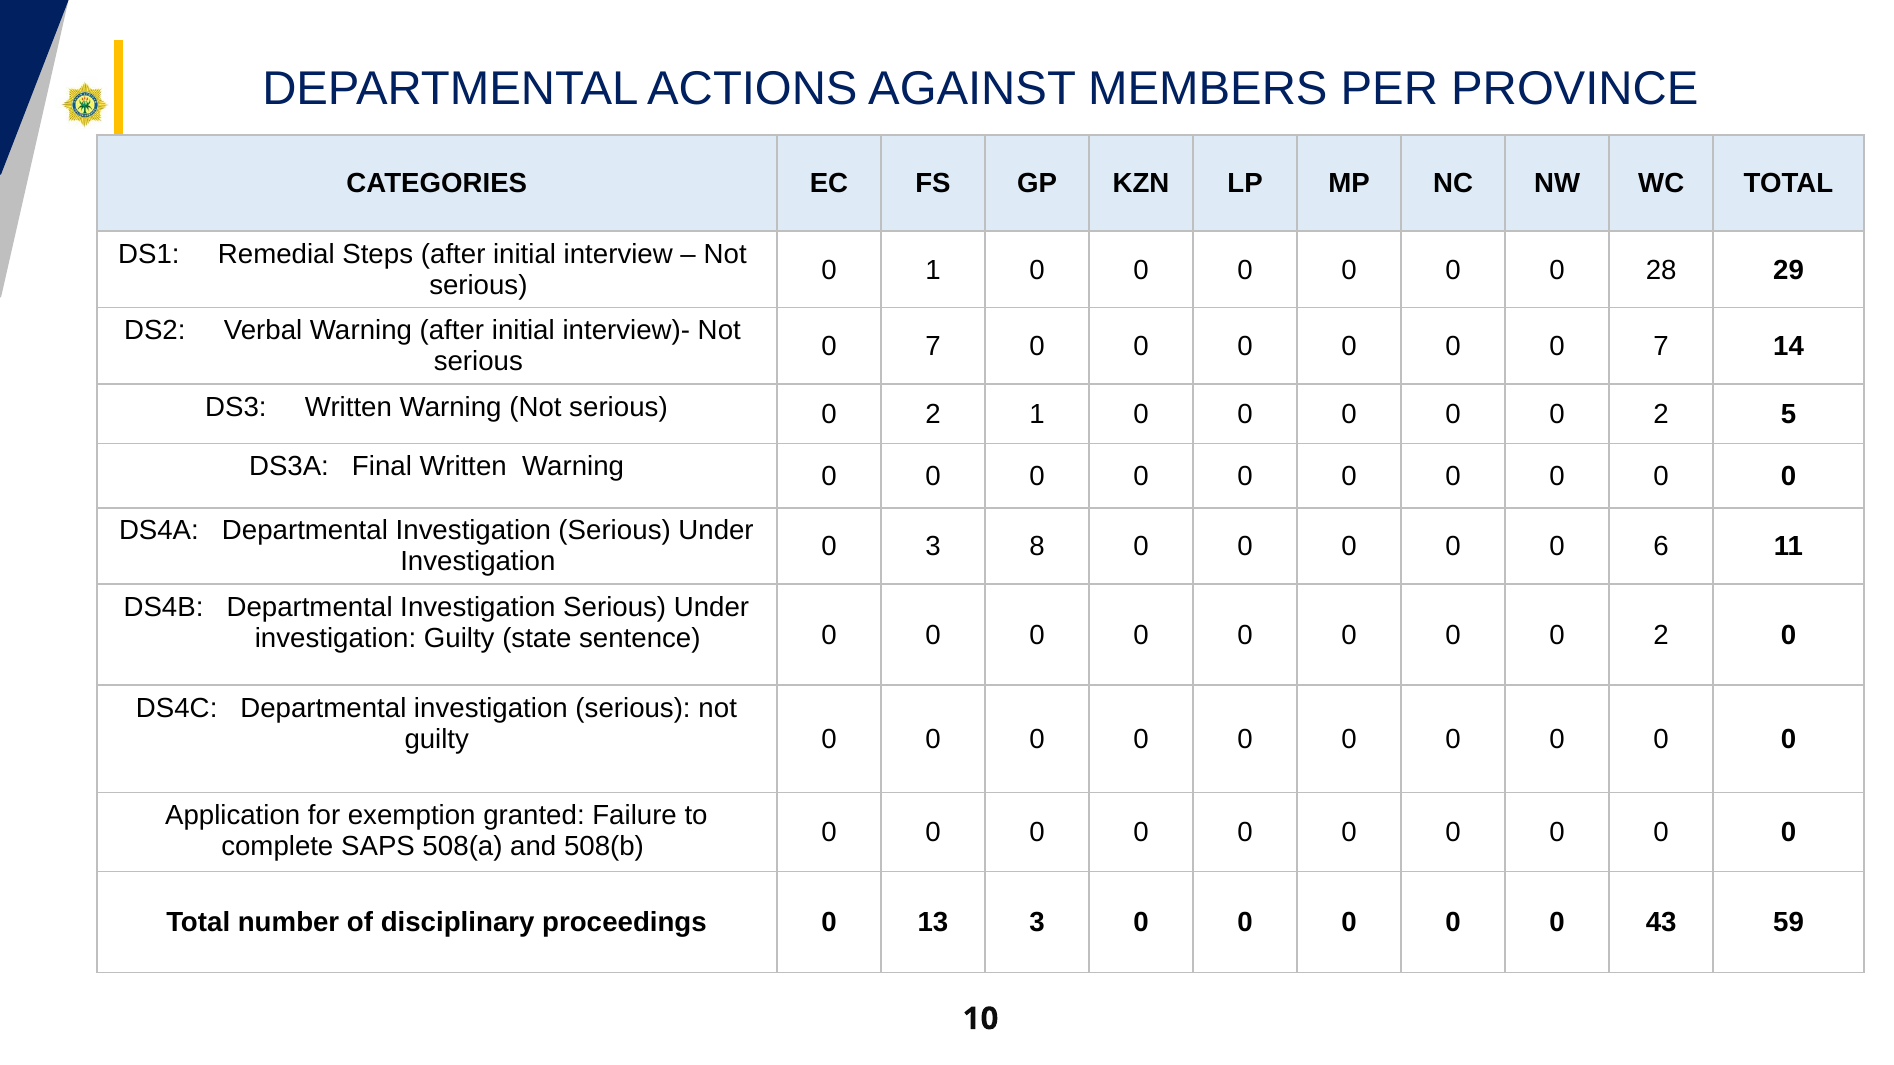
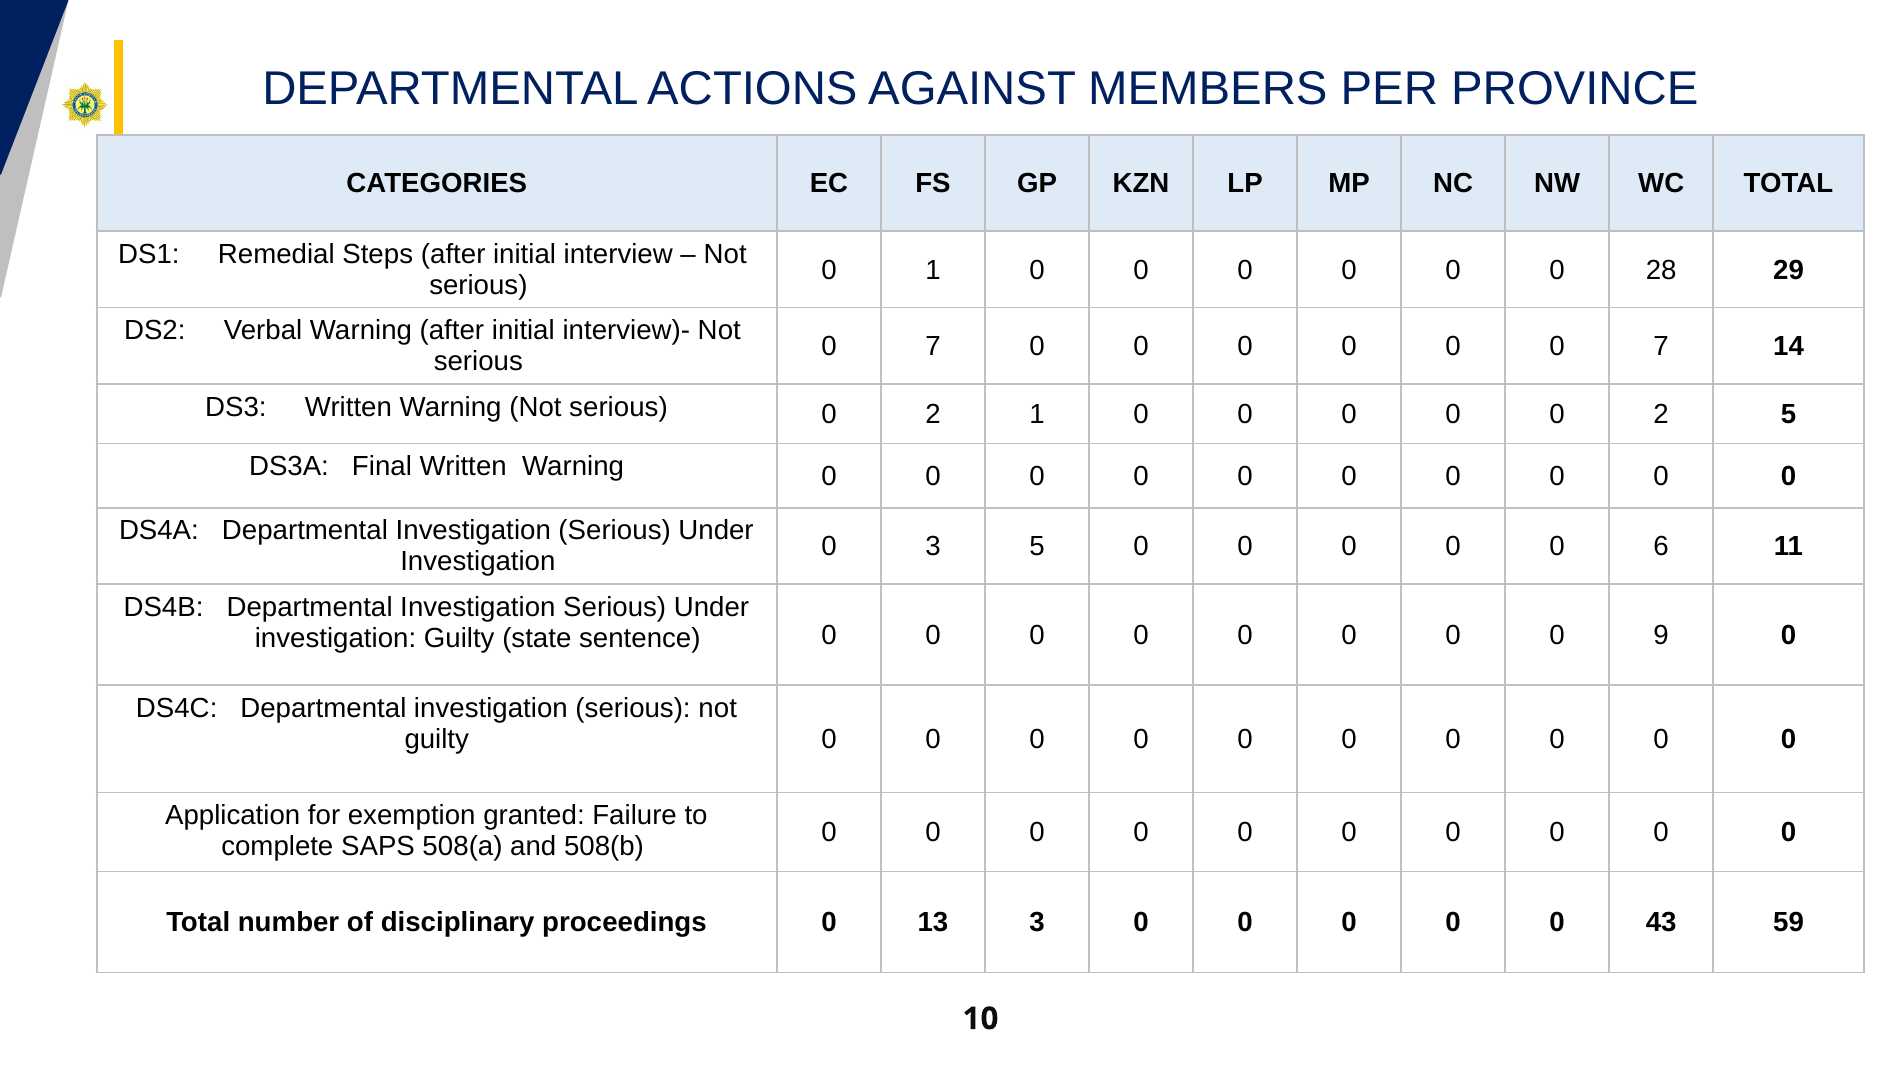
3 8: 8 -> 5
2 at (1661, 635): 2 -> 9
